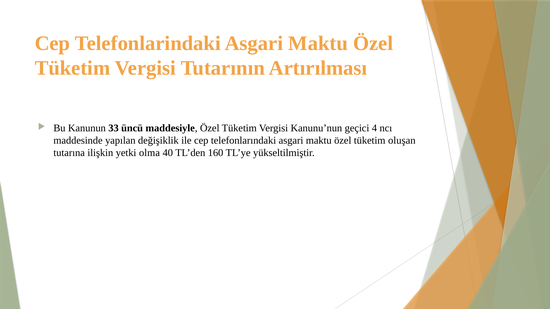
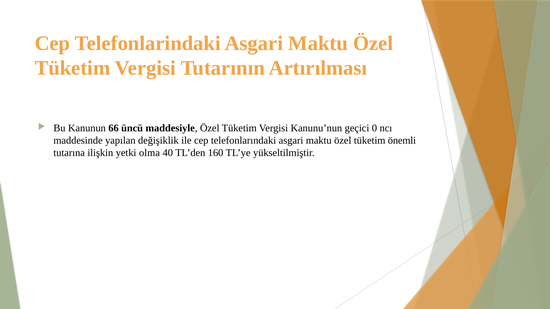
33: 33 -> 66
4: 4 -> 0
oluşan: oluşan -> önemli
